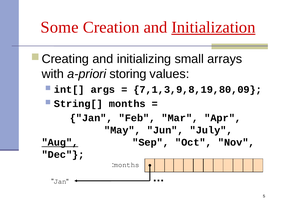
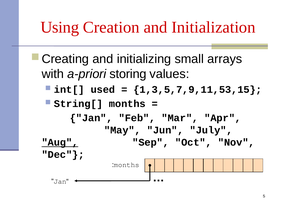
Some: Some -> Using
Initialization underline: present -> none
args: args -> used
7,1,3,9,8,19,80,09: 7,1,3,9,8,19,80,09 -> 1,3,5,7,9,11,53,15
